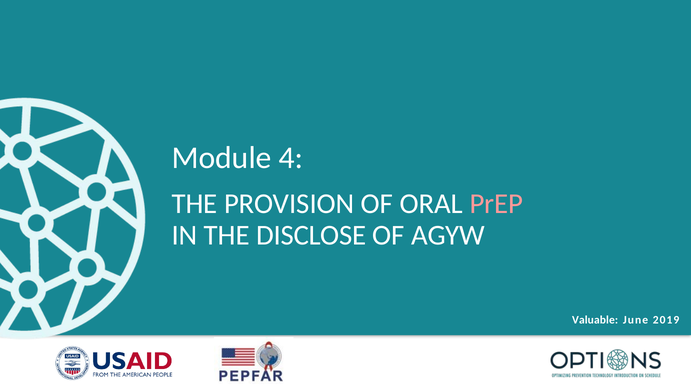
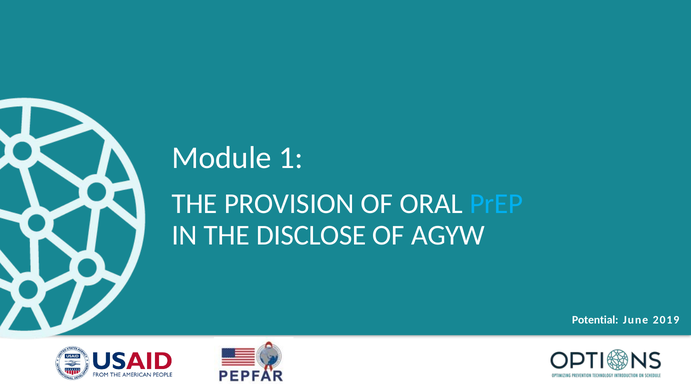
4: 4 -> 1
PrEP colour: pink -> light blue
Valuable: Valuable -> Potential
